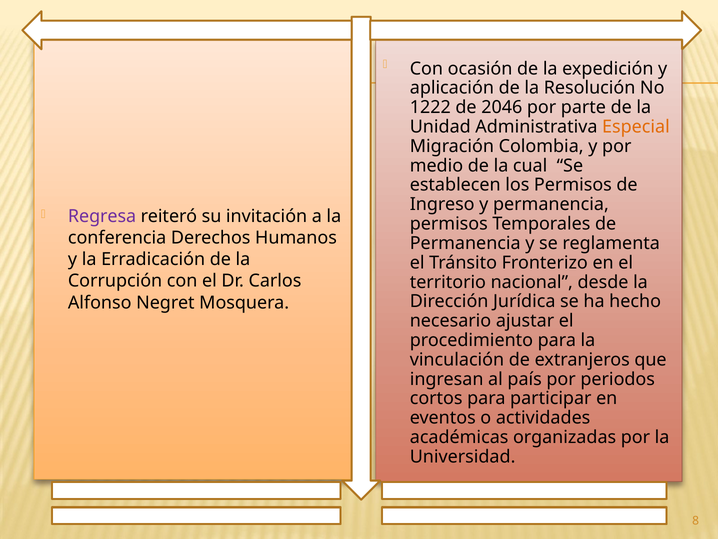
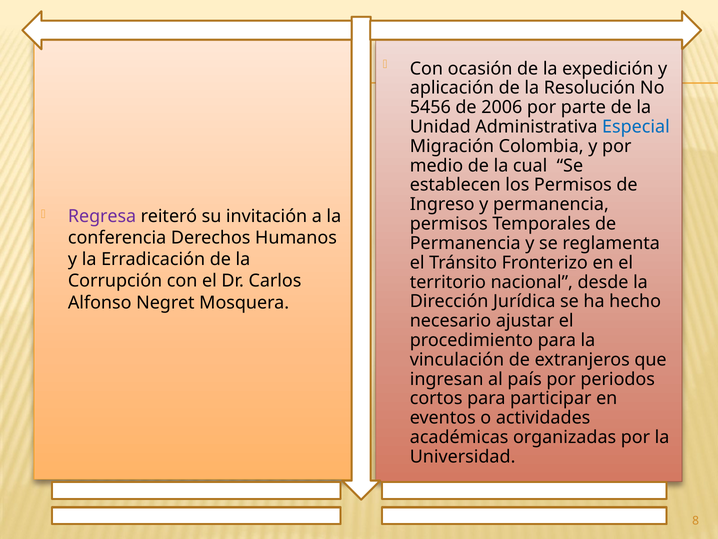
1222: 1222 -> 5456
2046: 2046 -> 2006
Especial colour: orange -> blue
